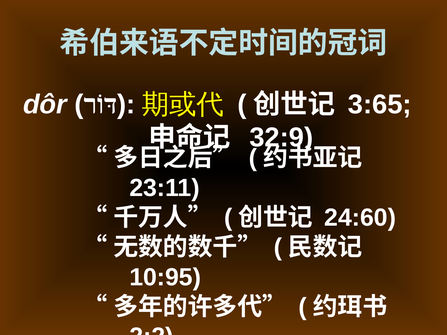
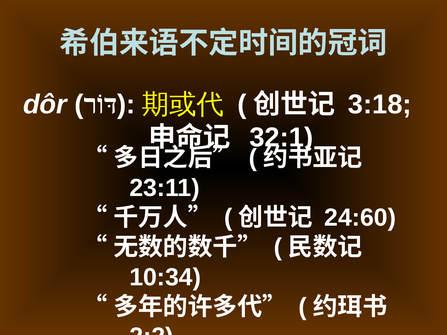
3:65: 3:65 -> 3:18
32:9: 32:9 -> 32:1
10:95: 10:95 -> 10:34
